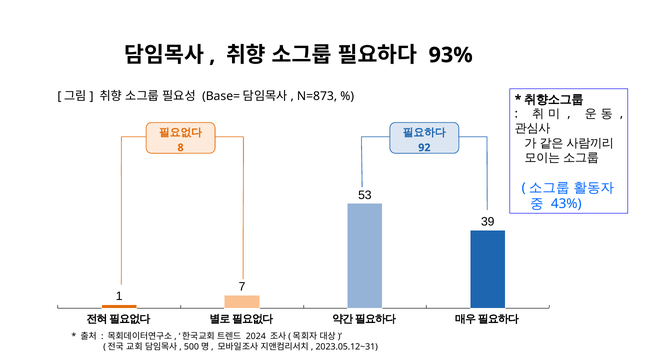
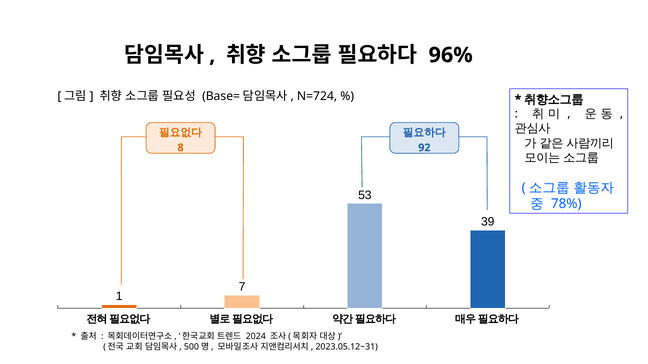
93%: 93% -> 96%
N=873: N=873 -> N=724
43%: 43% -> 78%
